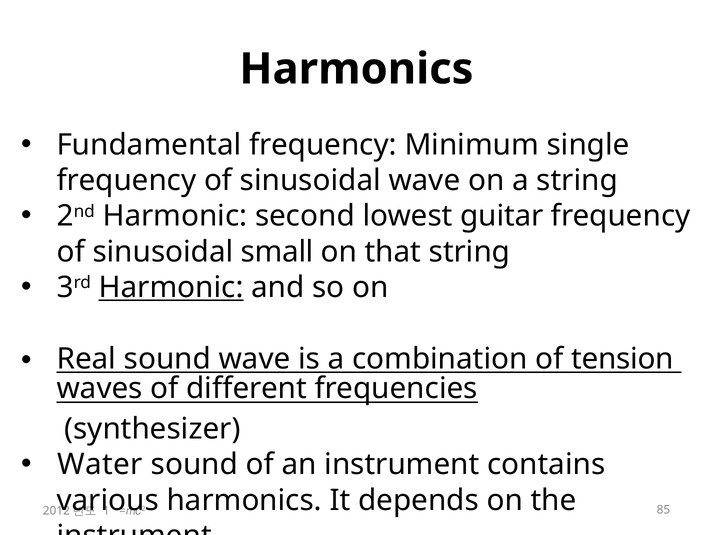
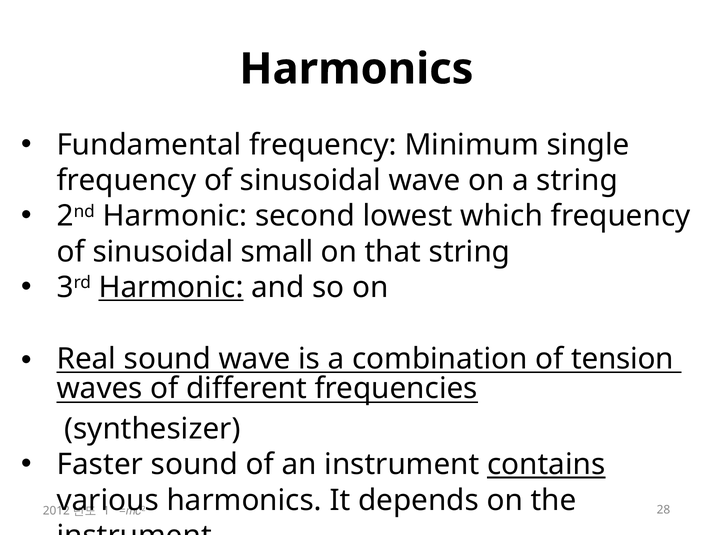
guitar: guitar -> which
Water: Water -> Faster
contains underline: none -> present
85: 85 -> 28
